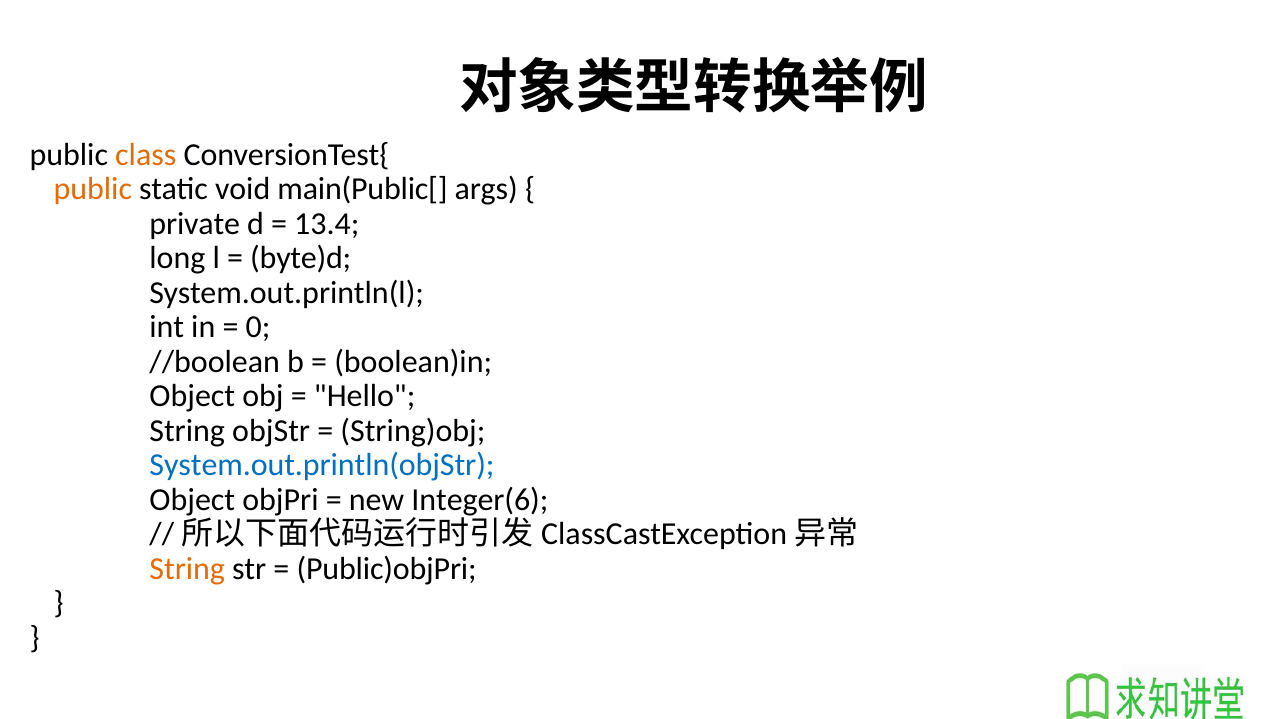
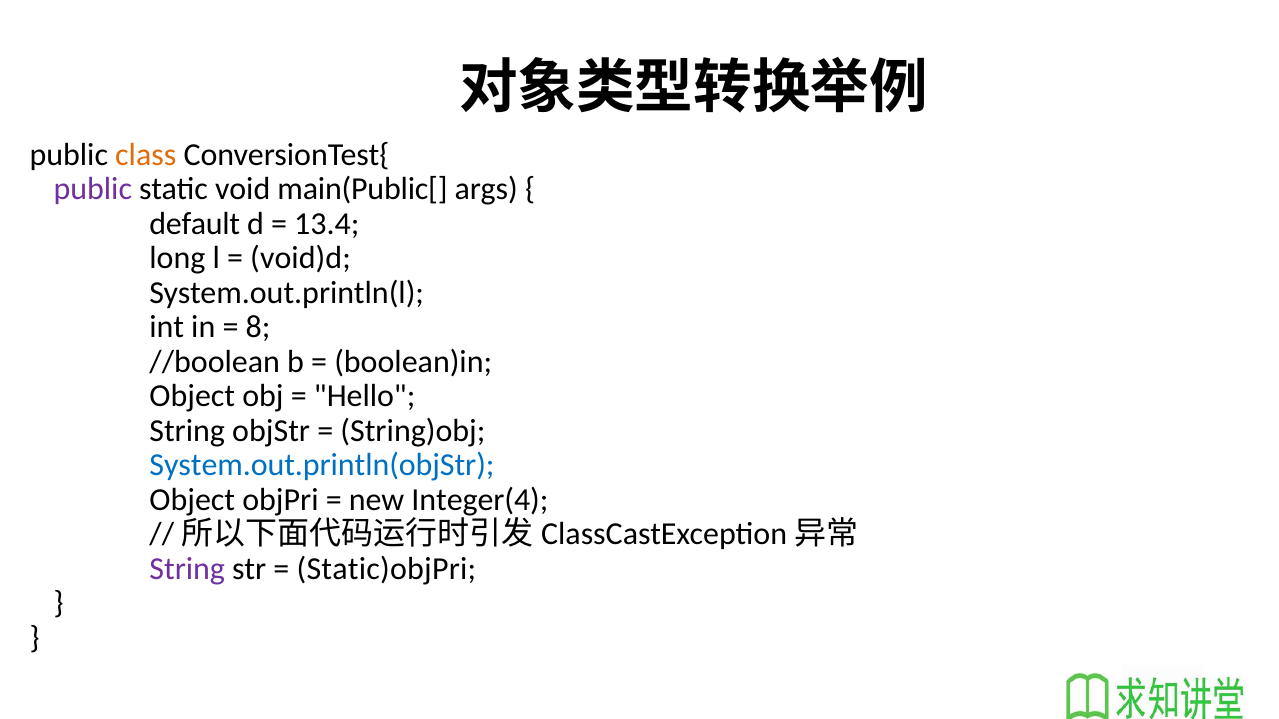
public at (93, 189) colour: orange -> purple
private: private -> default
byte)d: byte)d -> void)d
0: 0 -> 8
Integer(6: Integer(6 -> Integer(4
String at (187, 569) colour: orange -> purple
Public)objPri: Public)objPri -> Static)objPri
